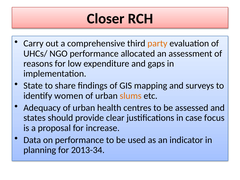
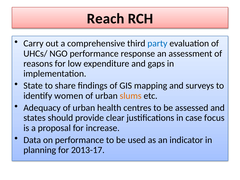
Closer: Closer -> Reach
party colour: orange -> blue
allocated: allocated -> response
2013-34: 2013-34 -> 2013-17
